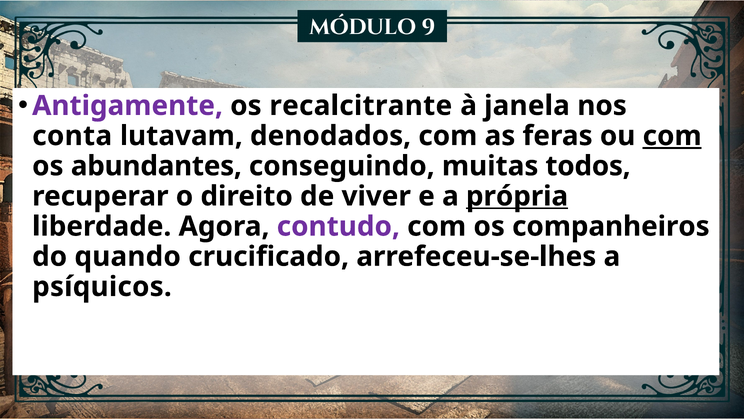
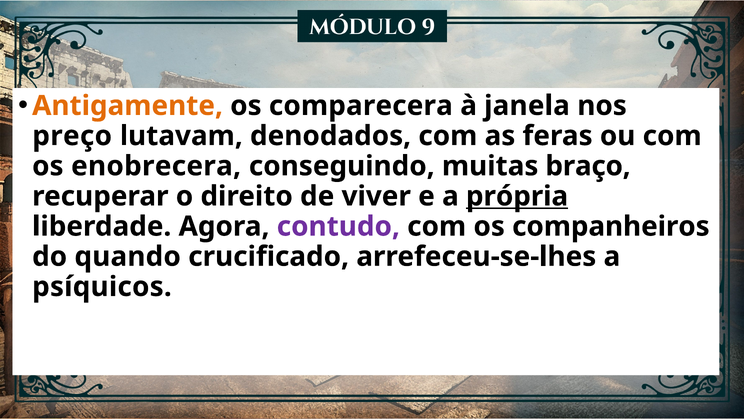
Antigamente colour: purple -> orange
recalcitrante: recalcitrante -> comparecera
conta: conta -> preço
com at (672, 136) underline: present -> none
abundantes: abundantes -> enobrecera
todos: todos -> braço
